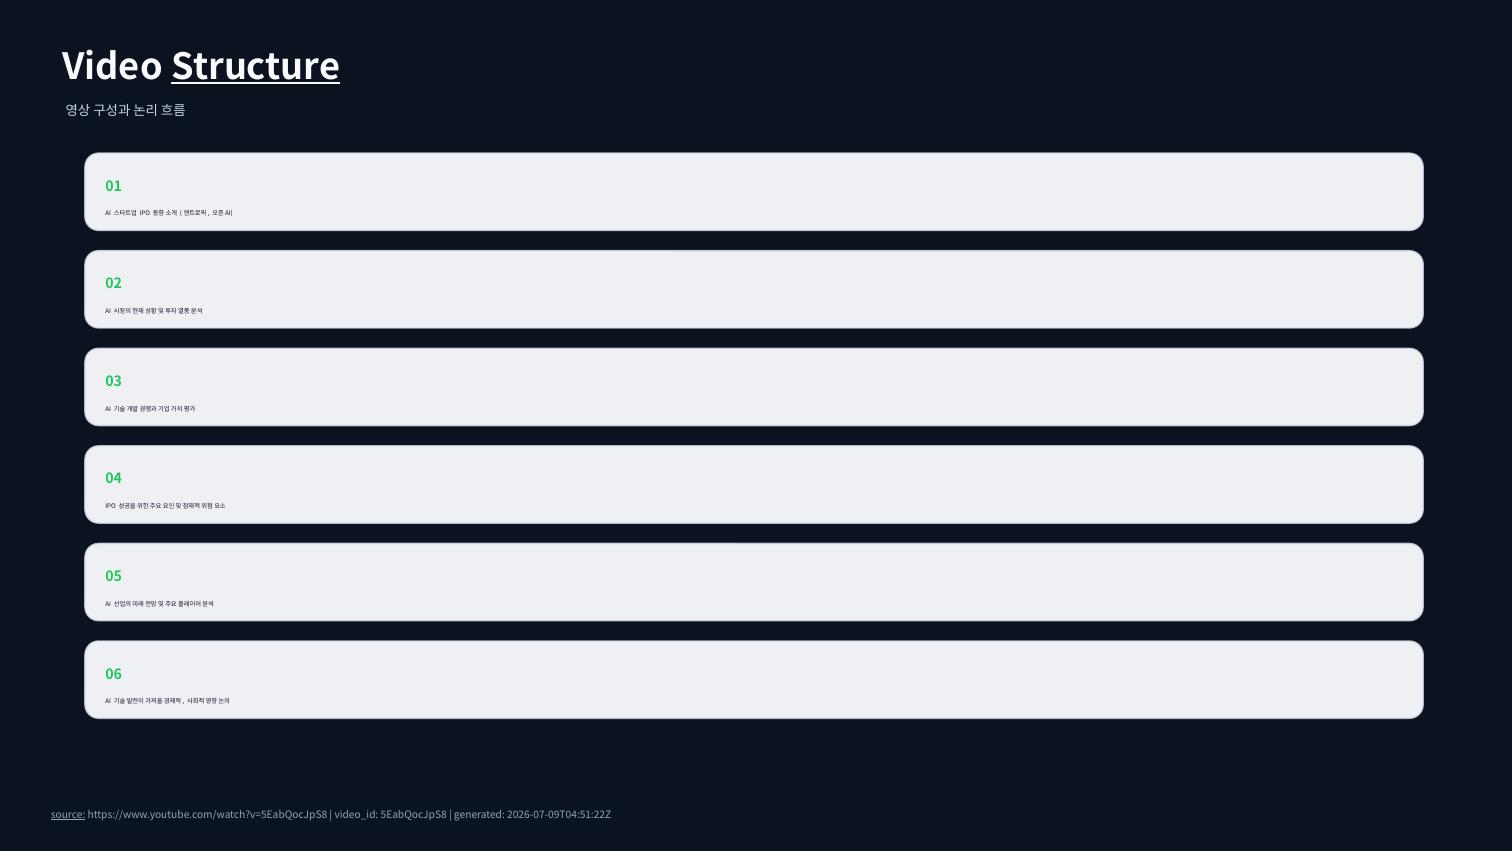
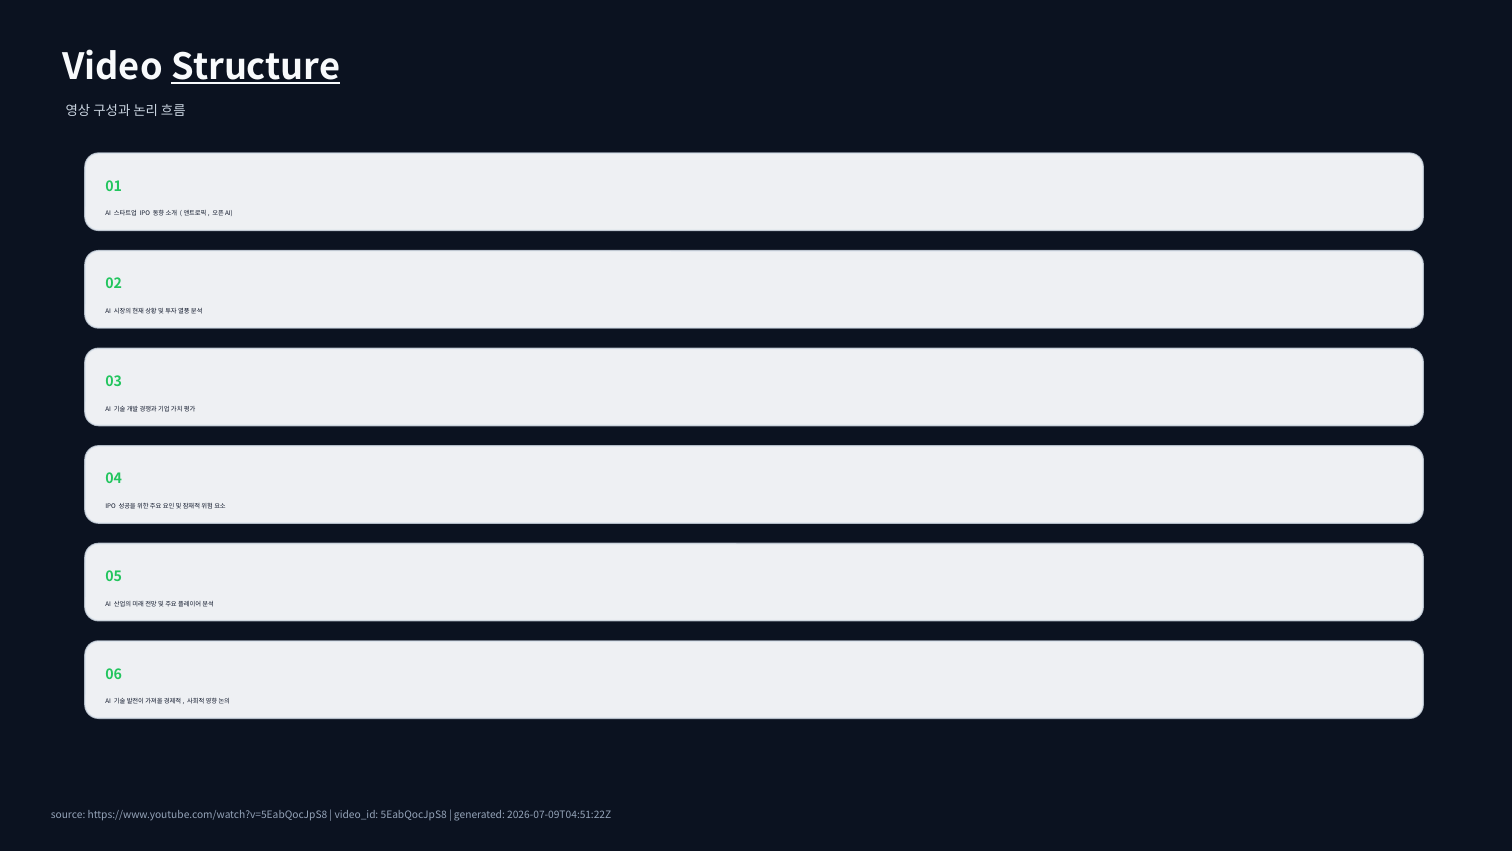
source underline: present -> none
